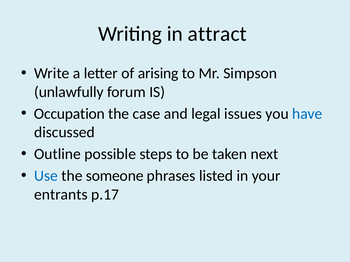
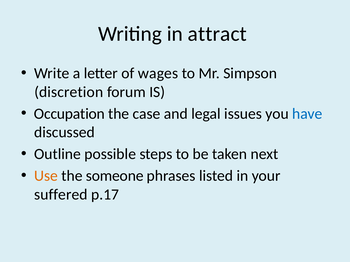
arising: arising -> wages
unlawfully: unlawfully -> discretion
Use colour: blue -> orange
entrants: entrants -> suffered
